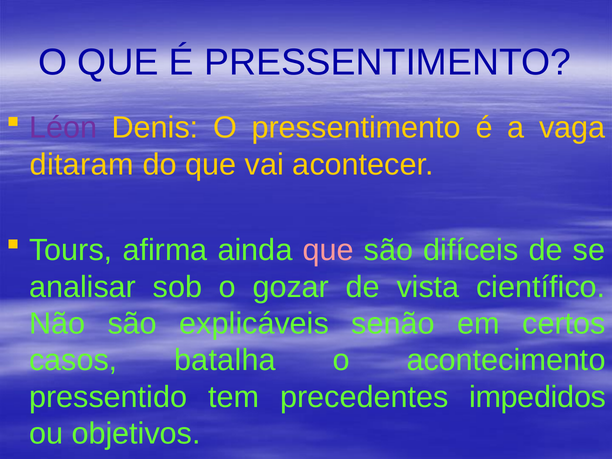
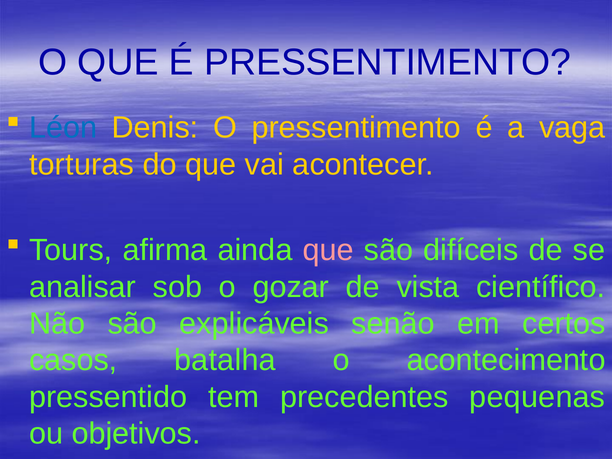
Léon colour: purple -> blue
ditaram: ditaram -> torturas
impedidos: impedidos -> pequenas
